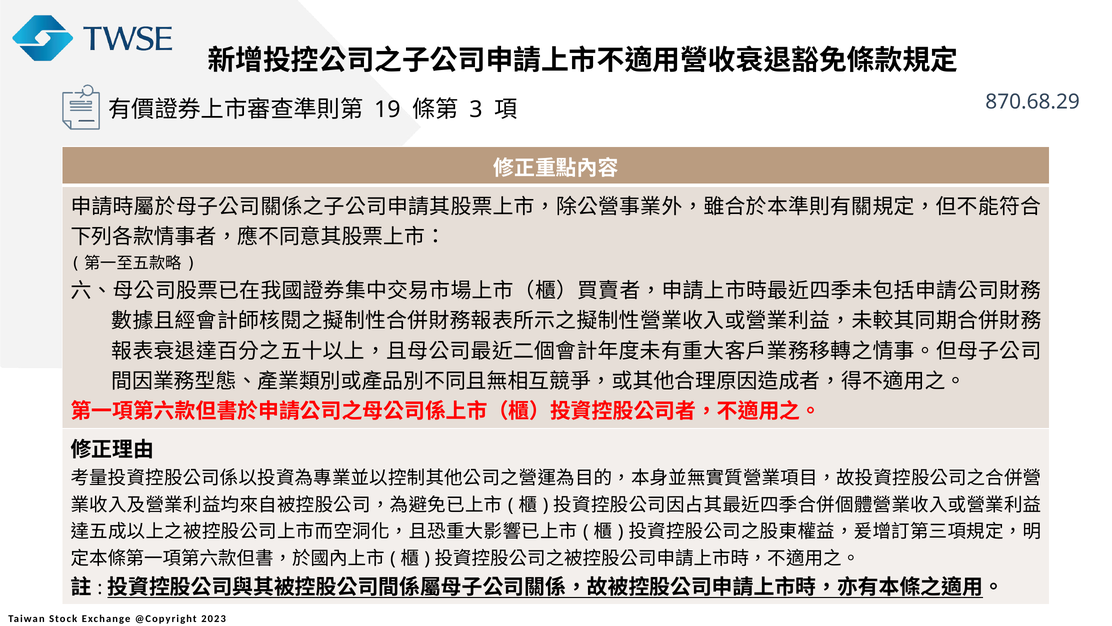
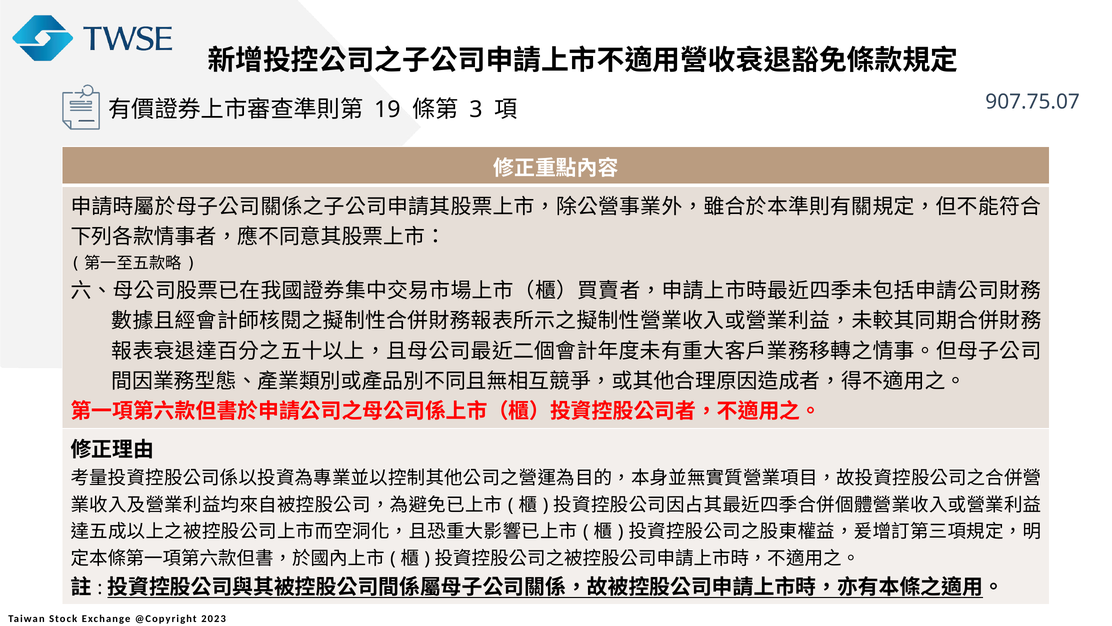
870.68.29: 870.68.29 -> 907.75.07
